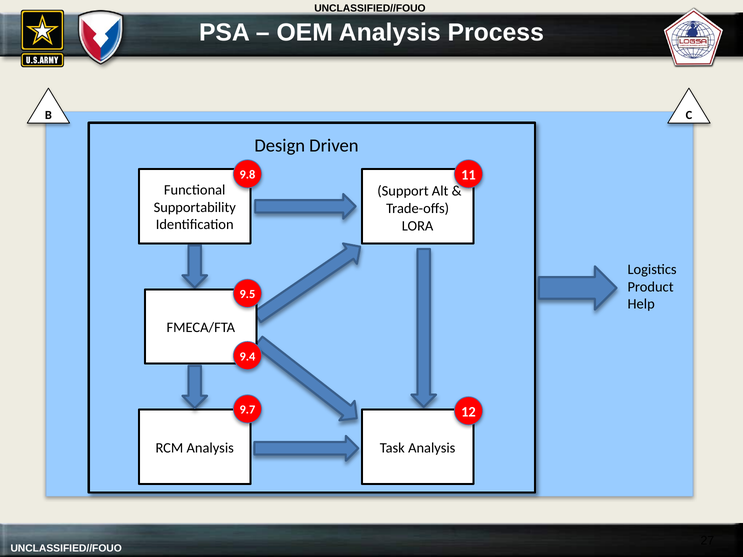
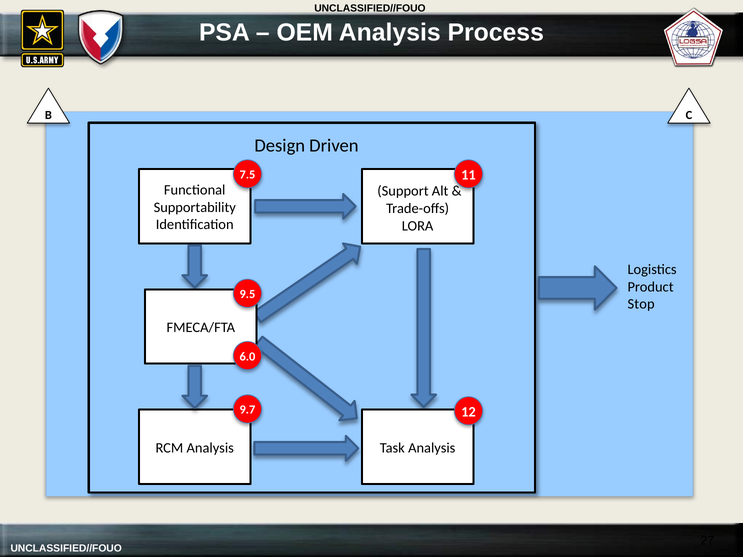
9.8: 9.8 -> 7.5
Help: Help -> Stop
9.4: 9.4 -> 6.0
